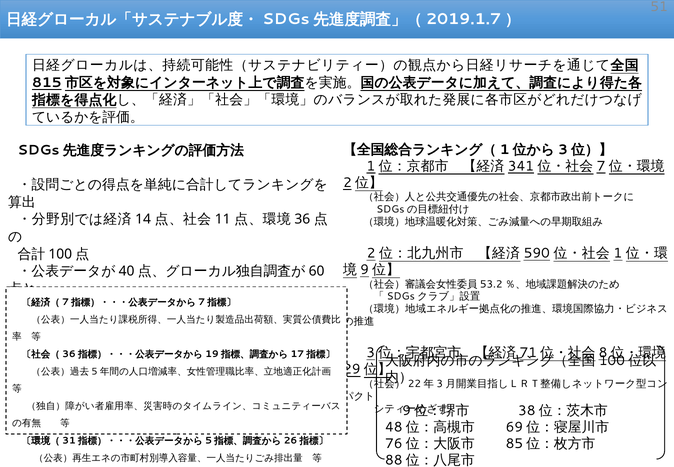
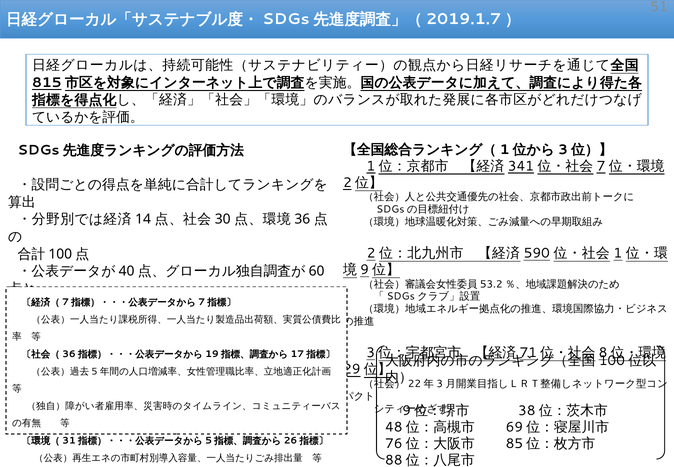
11: 11 -> 30
